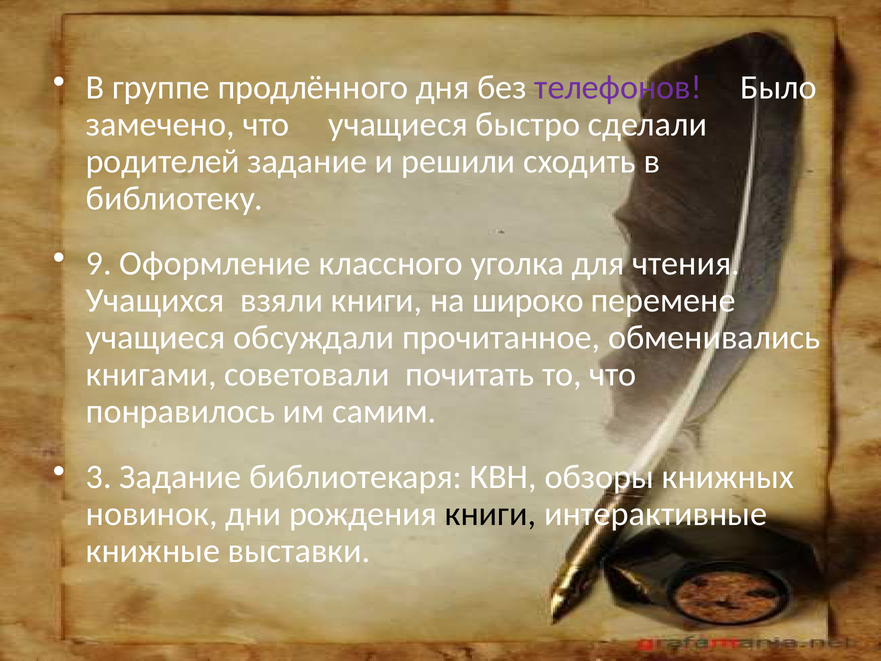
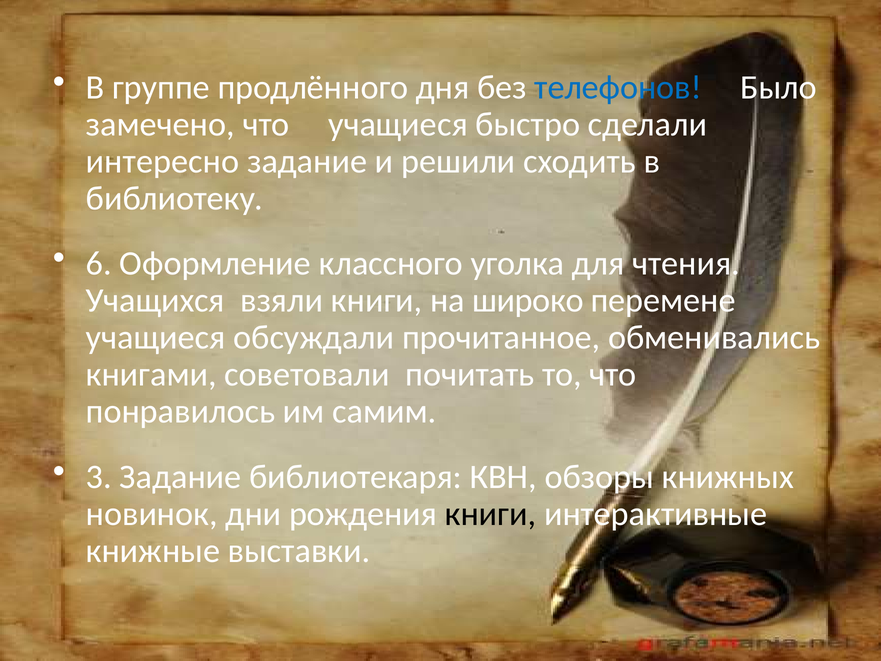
телефонов colour: purple -> blue
родителей: родителей -> интересно
9: 9 -> 6
